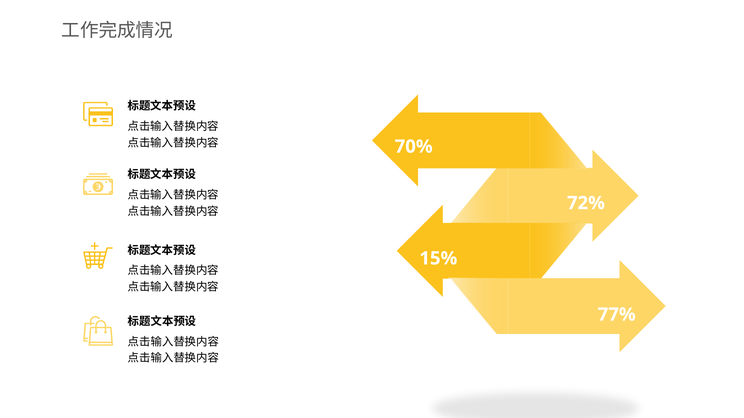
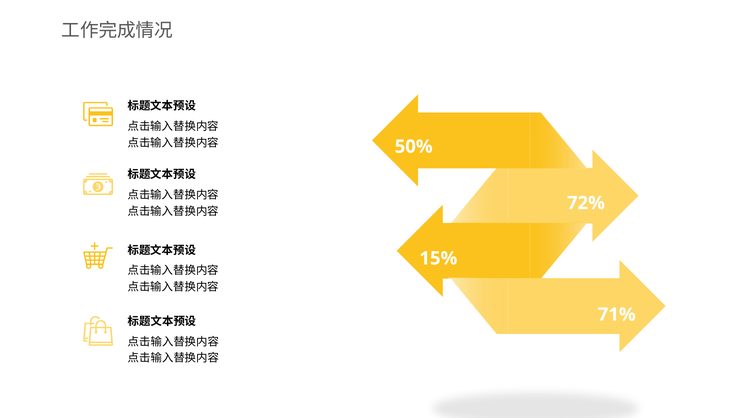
70%: 70% -> 50%
77%: 77% -> 71%
